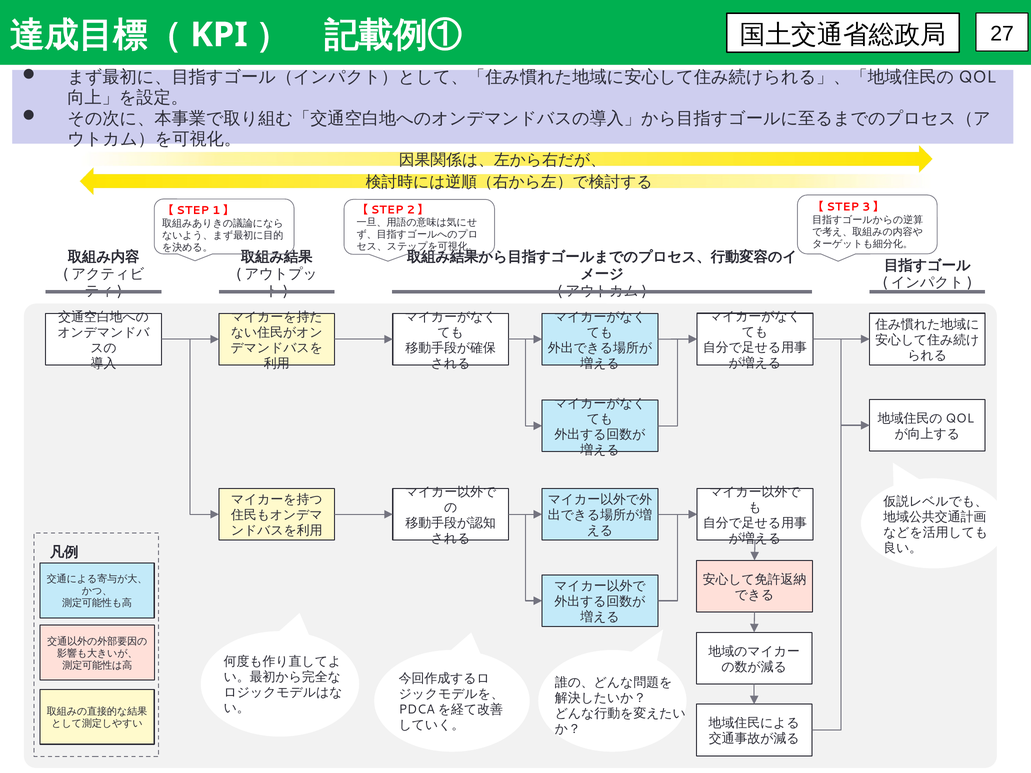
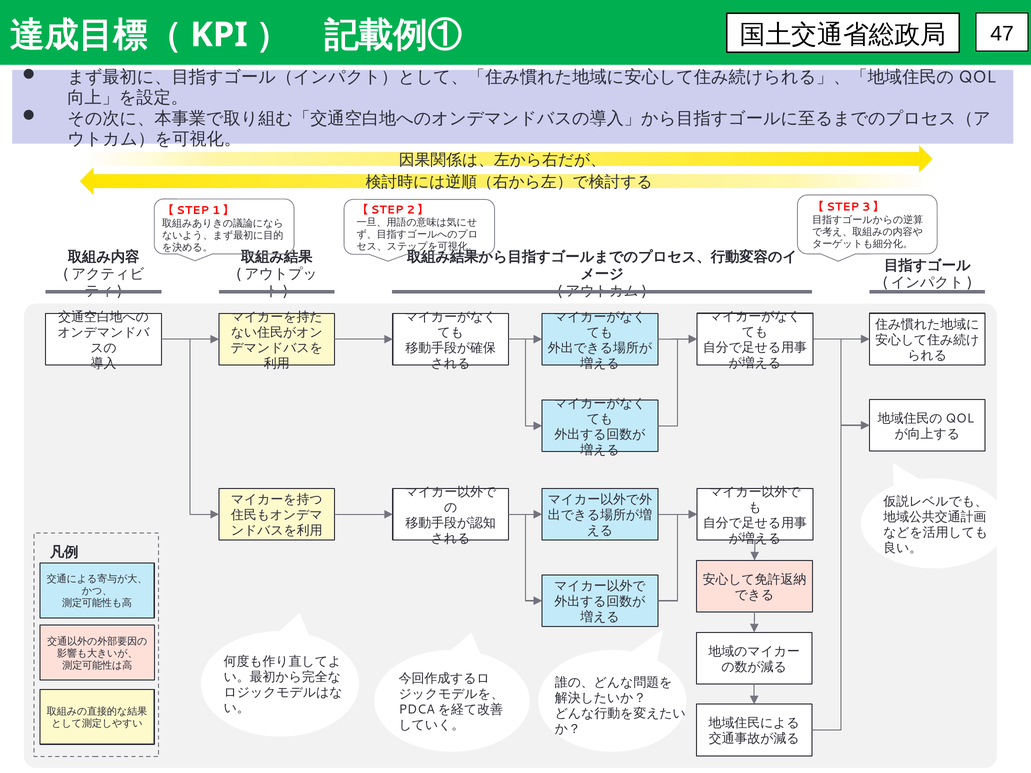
27: 27 -> 47
